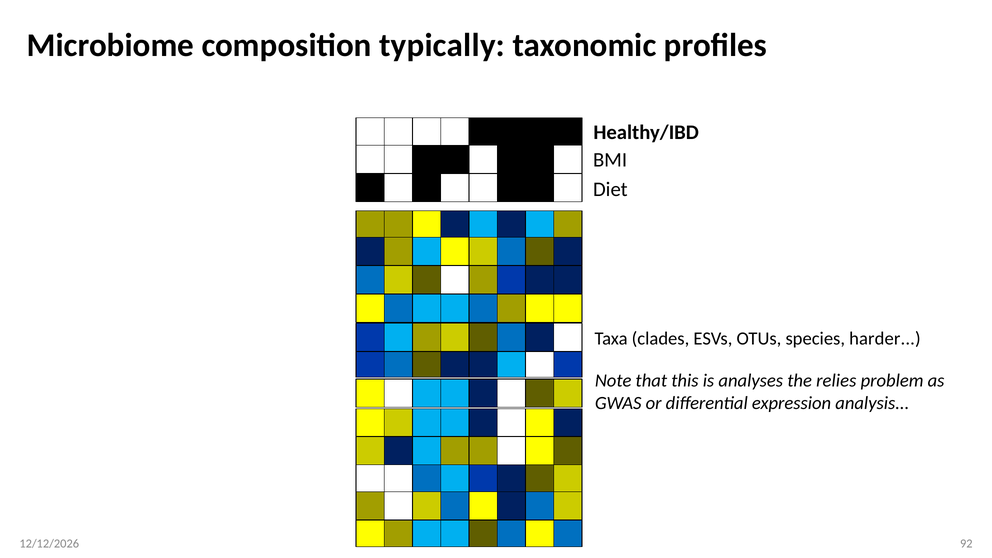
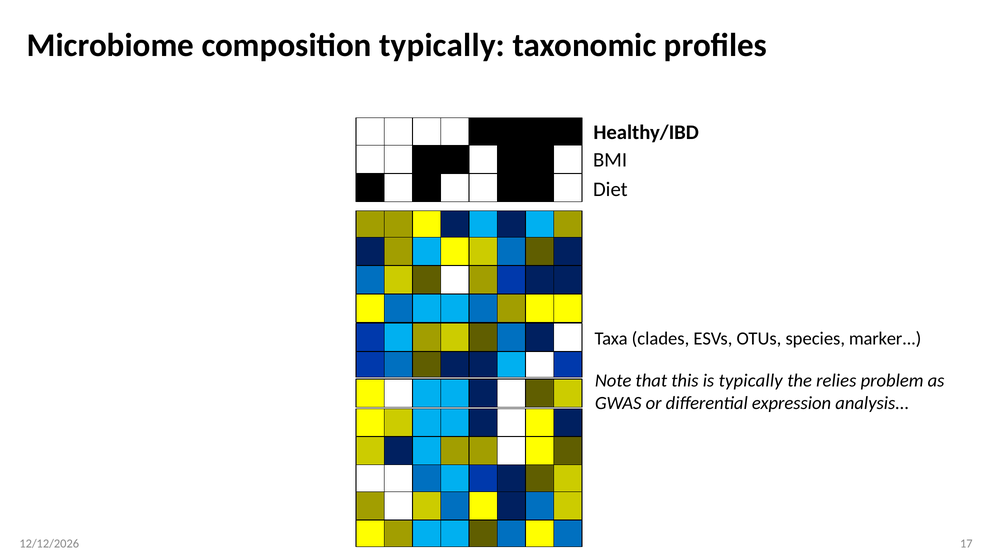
harder: harder -> marker
is analyses: analyses -> typically
92: 92 -> 17
